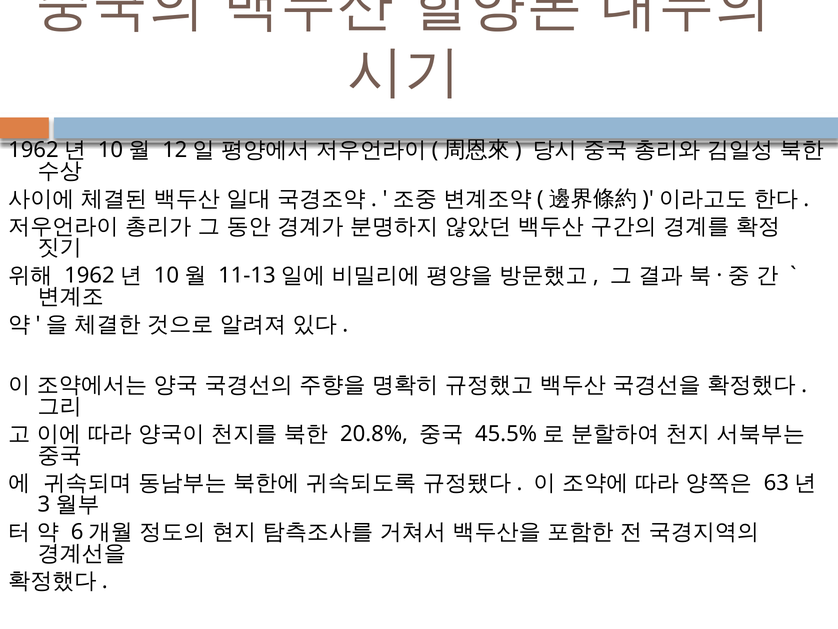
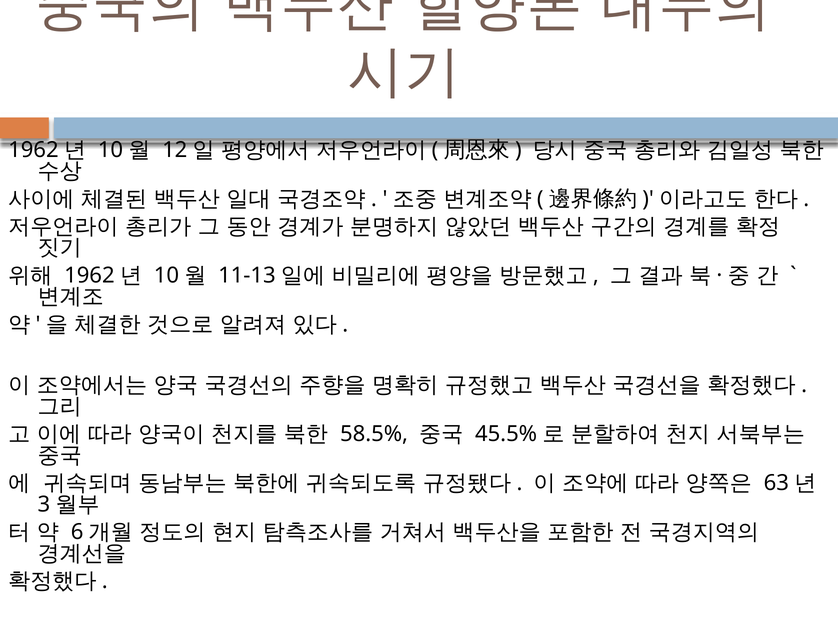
20.8%: 20.8% -> 58.5%
